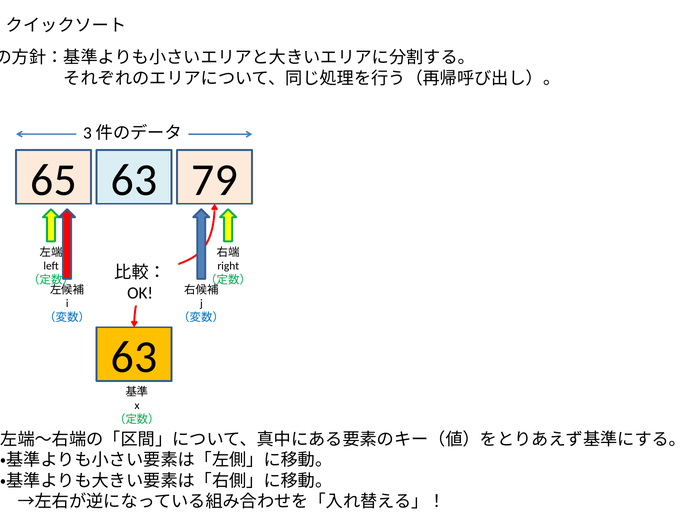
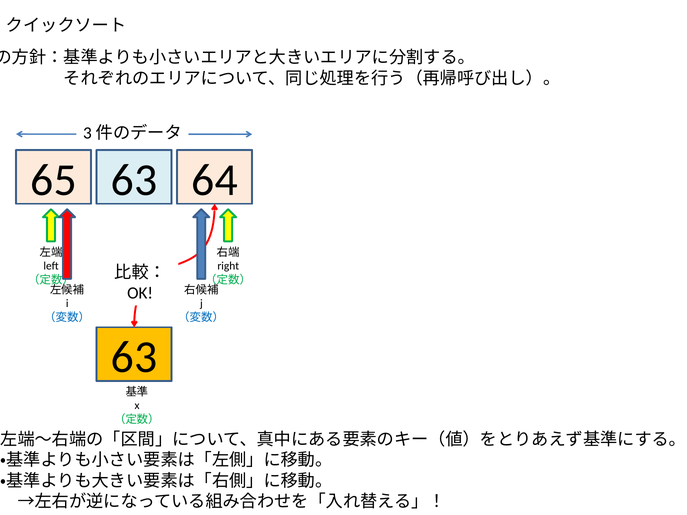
79: 79 -> 64
